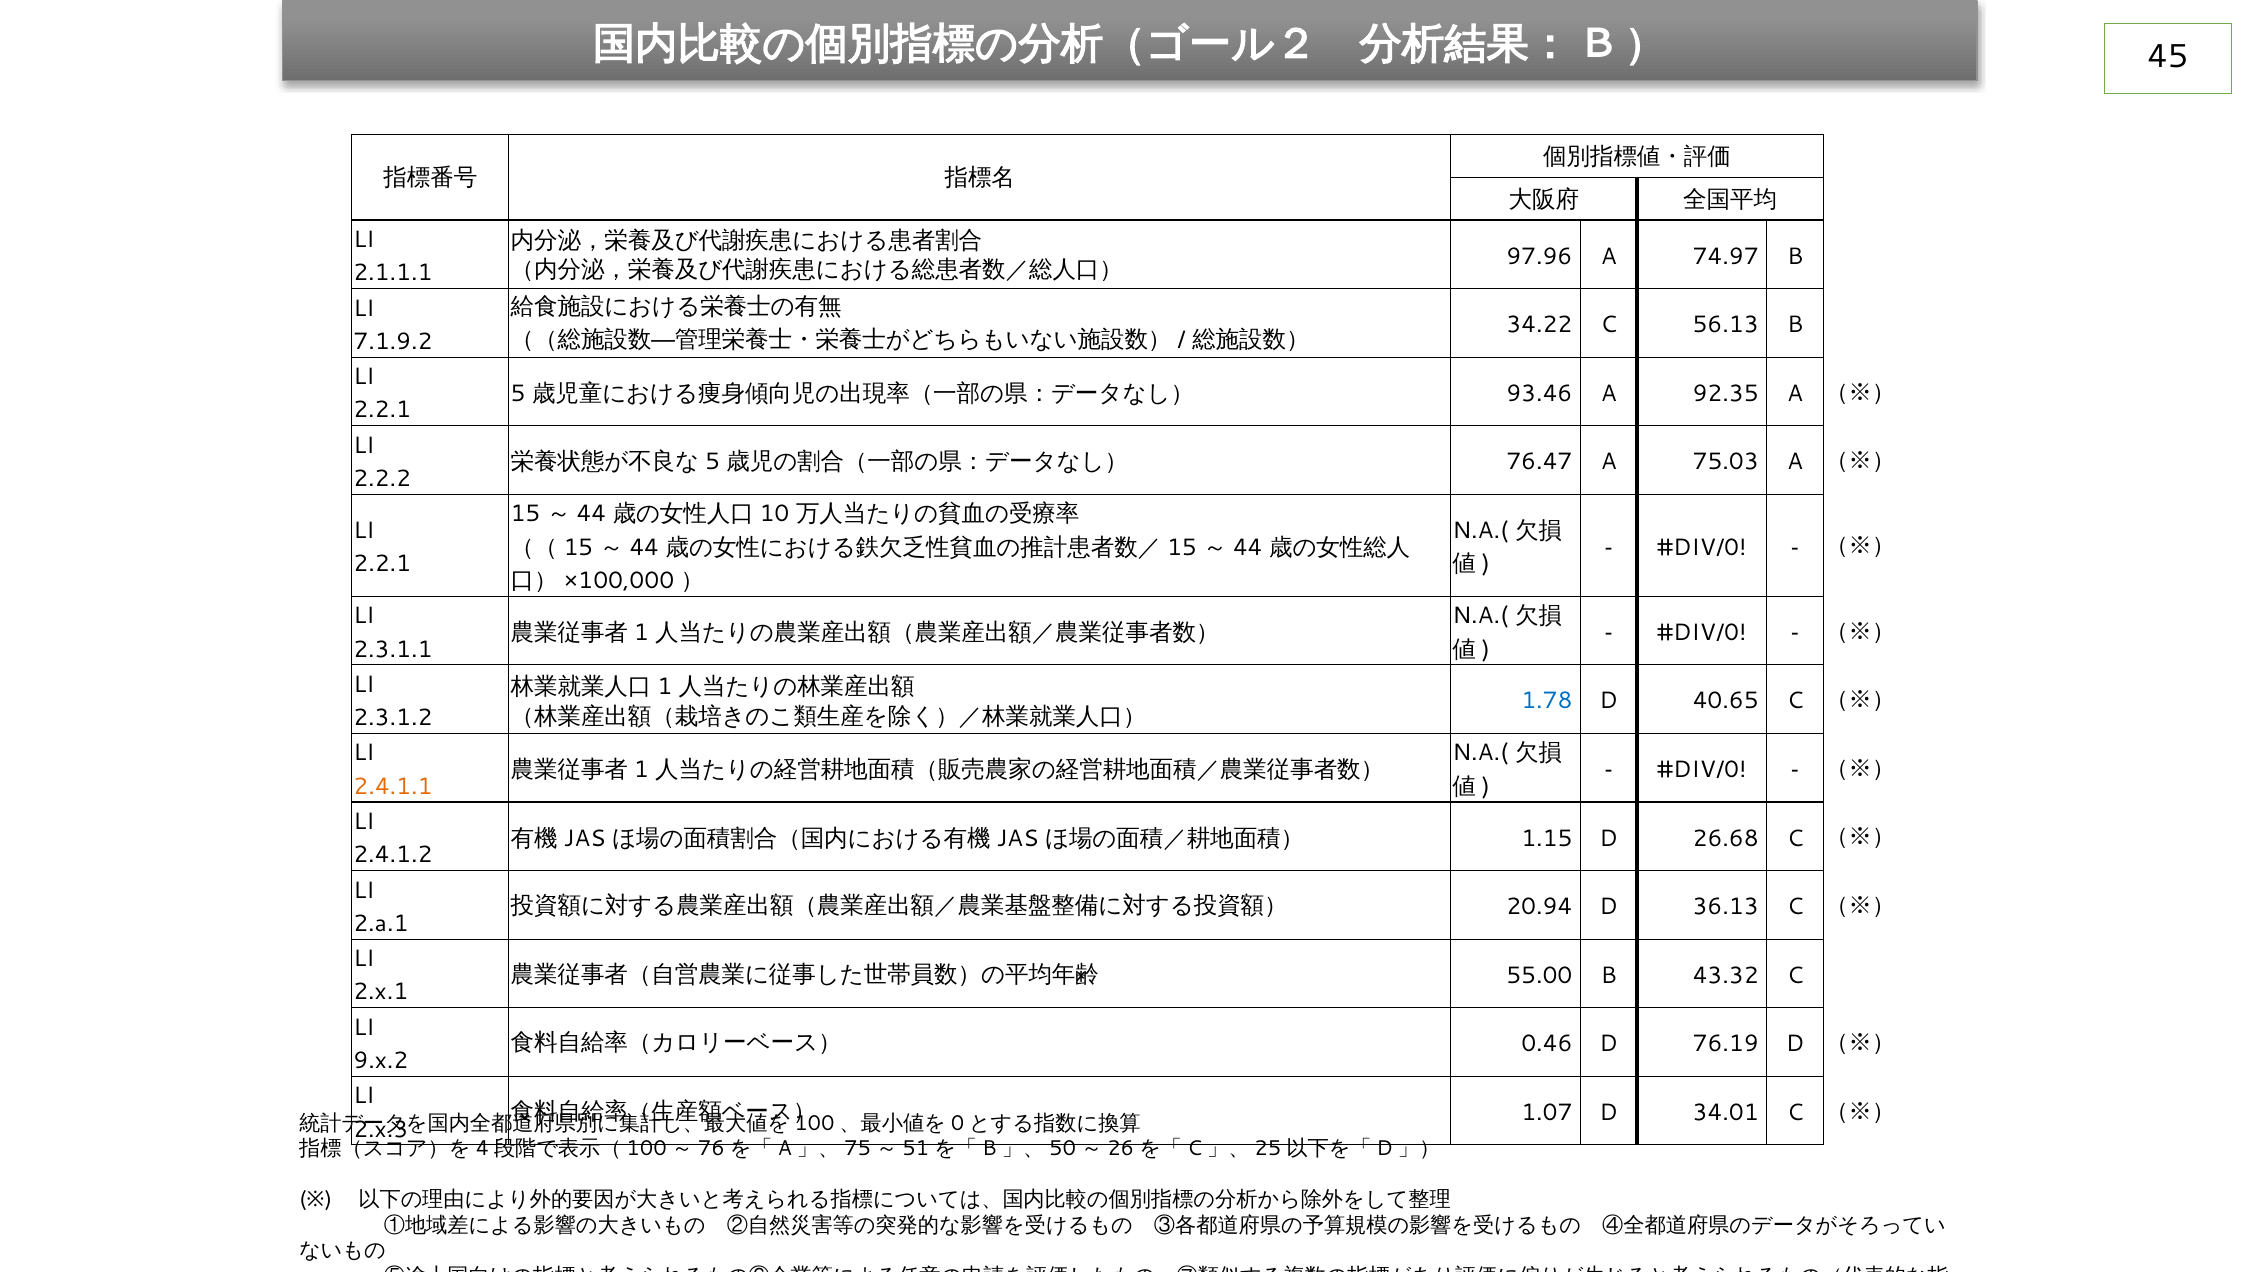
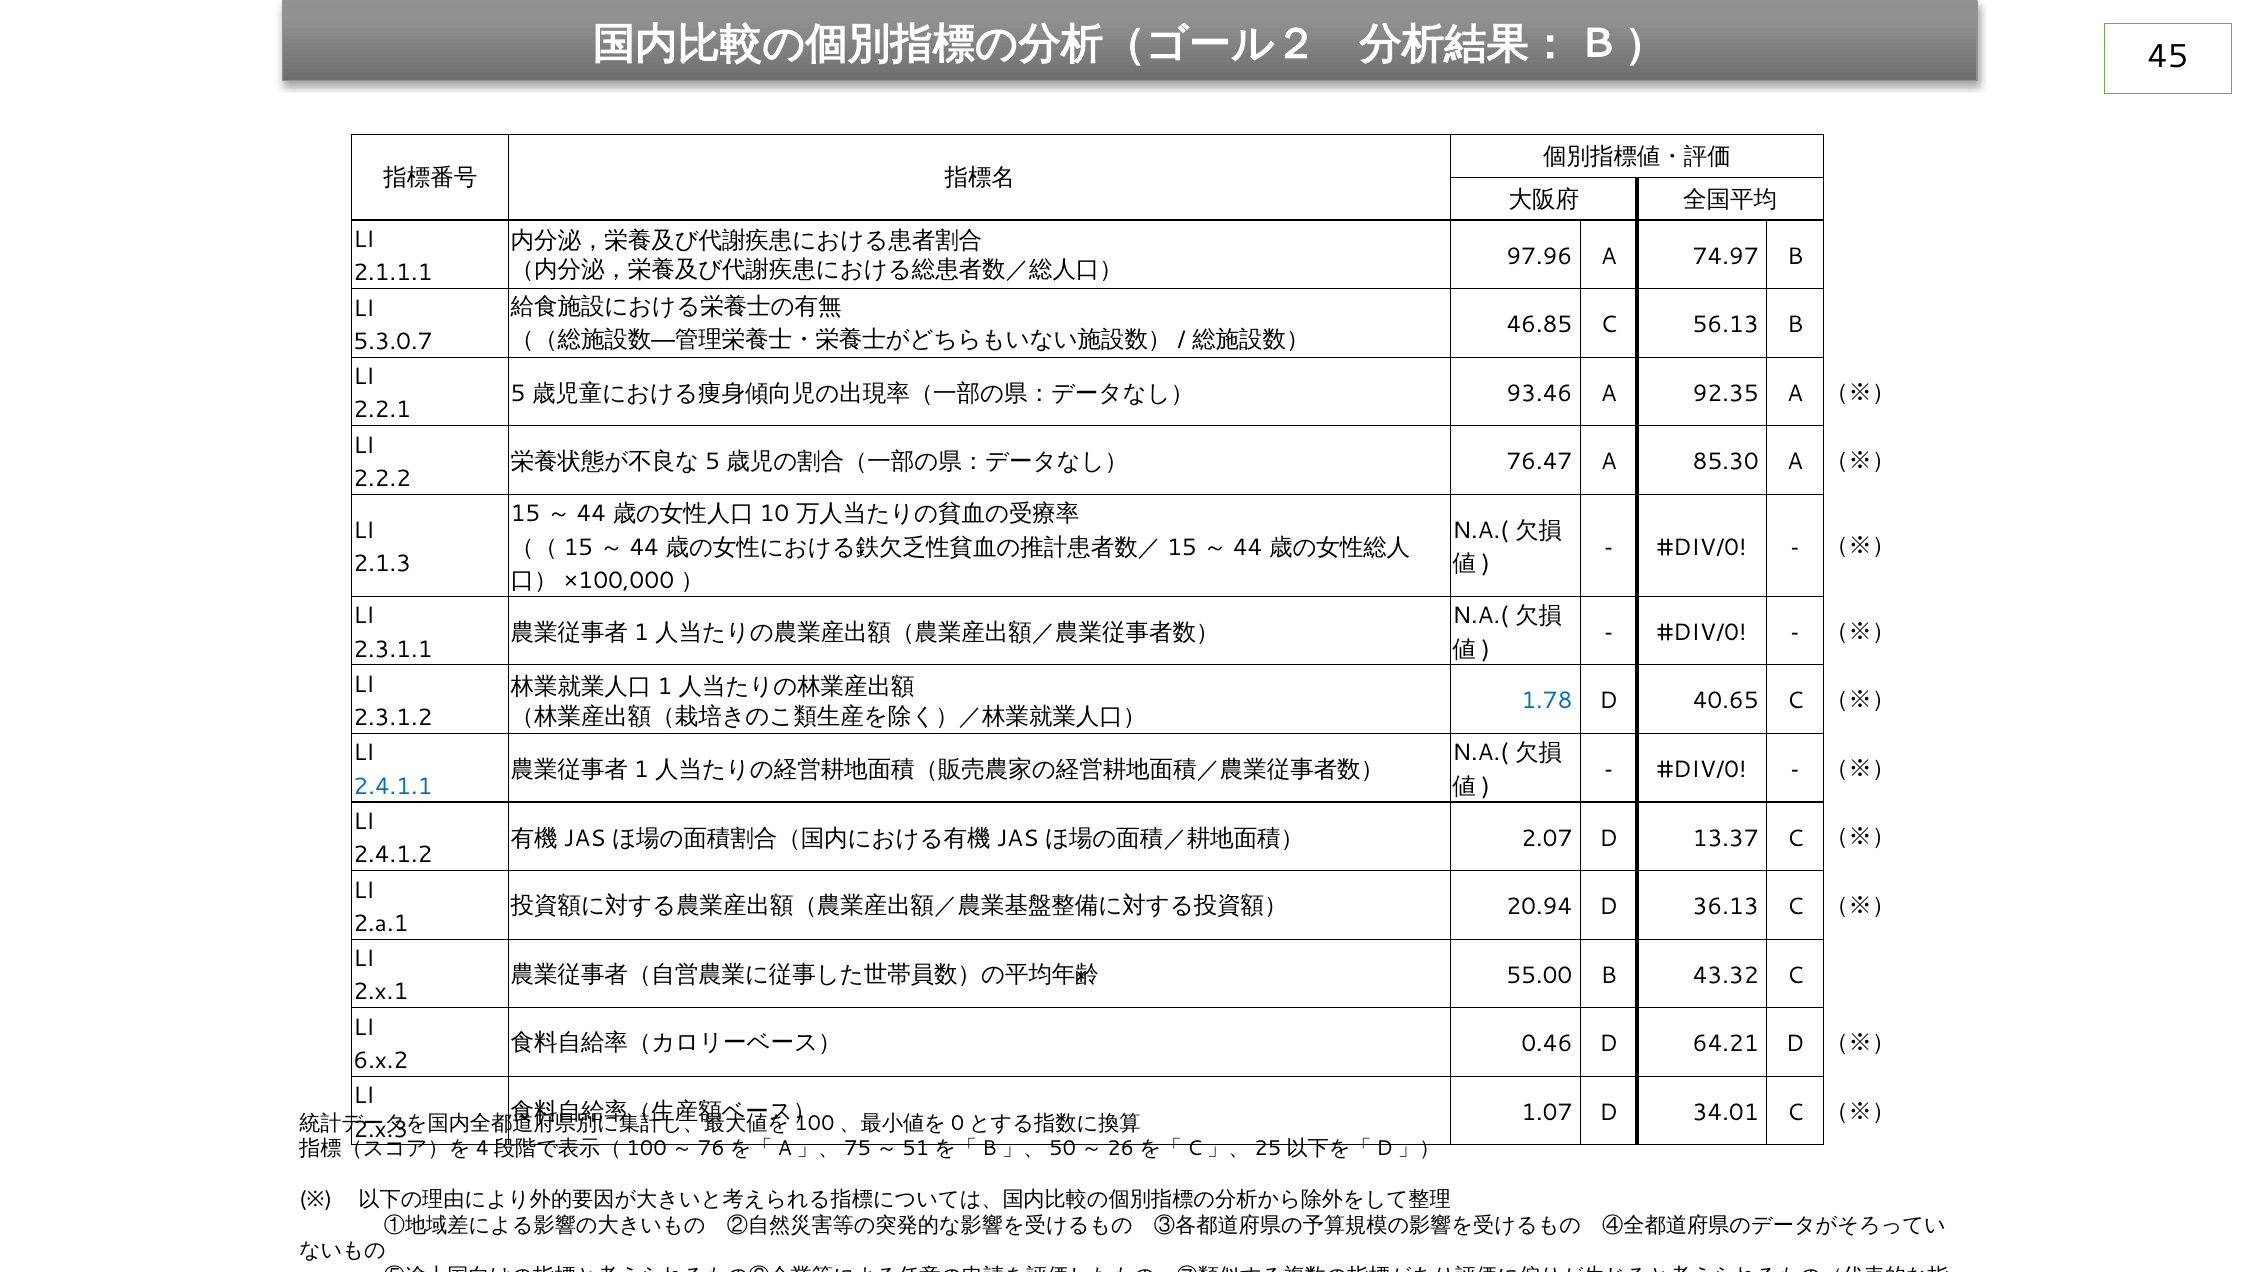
34.22: 34.22 -> 46.85
7.1.9.2: 7.1.9.2 -> 5.3.0.7
75.03: 75.03 -> 85.30
2.2.1 at (382, 564): 2.2.1 -> 2.1.3
2.4.1.1 colour: orange -> blue
1.15: 1.15 -> 2.07
26.68: 26.68 -> 13.37
76.19: 76.19 -> 64.21
9.x.2: 9.x.2 -> 6.x.2
